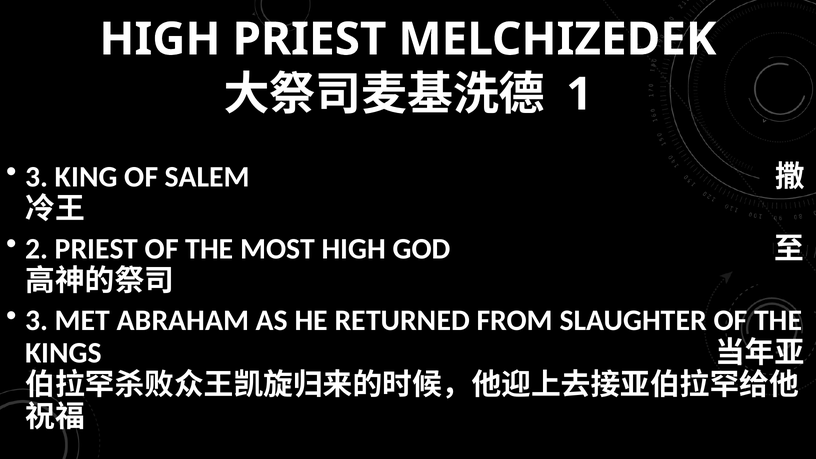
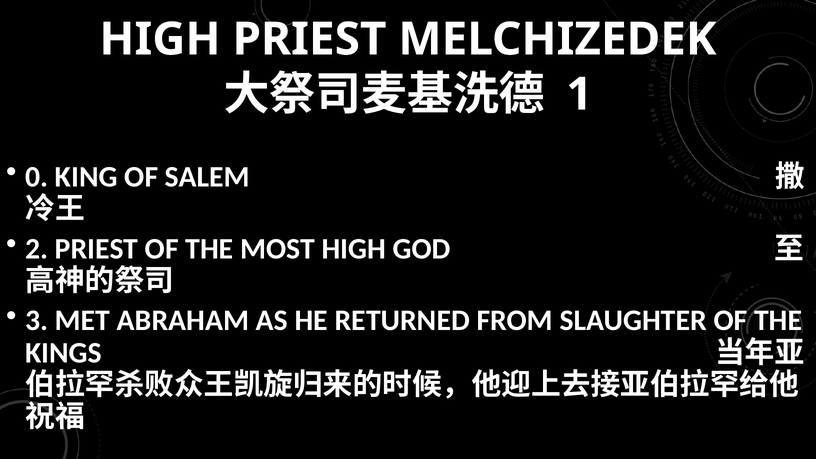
3 at (37, 177): 3 -> 0
